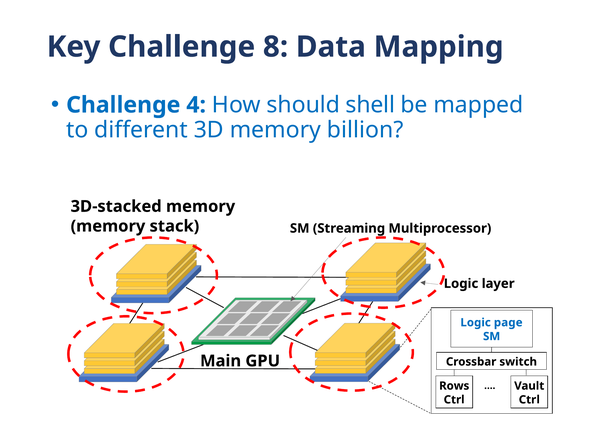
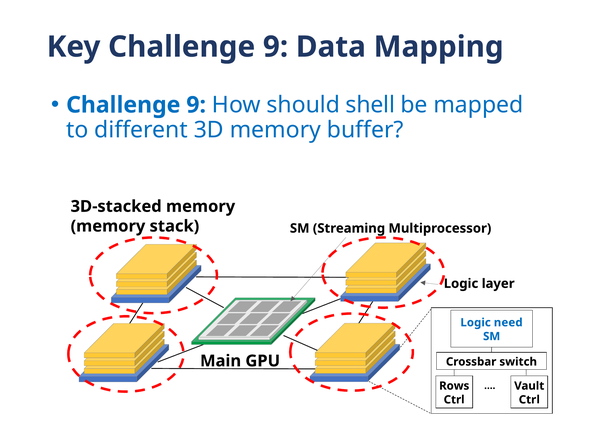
Key Challenge 8: 8 -> 9
4 at (196, 105): 4 -> 9
billion: billion -> buffer
page: page -> need
